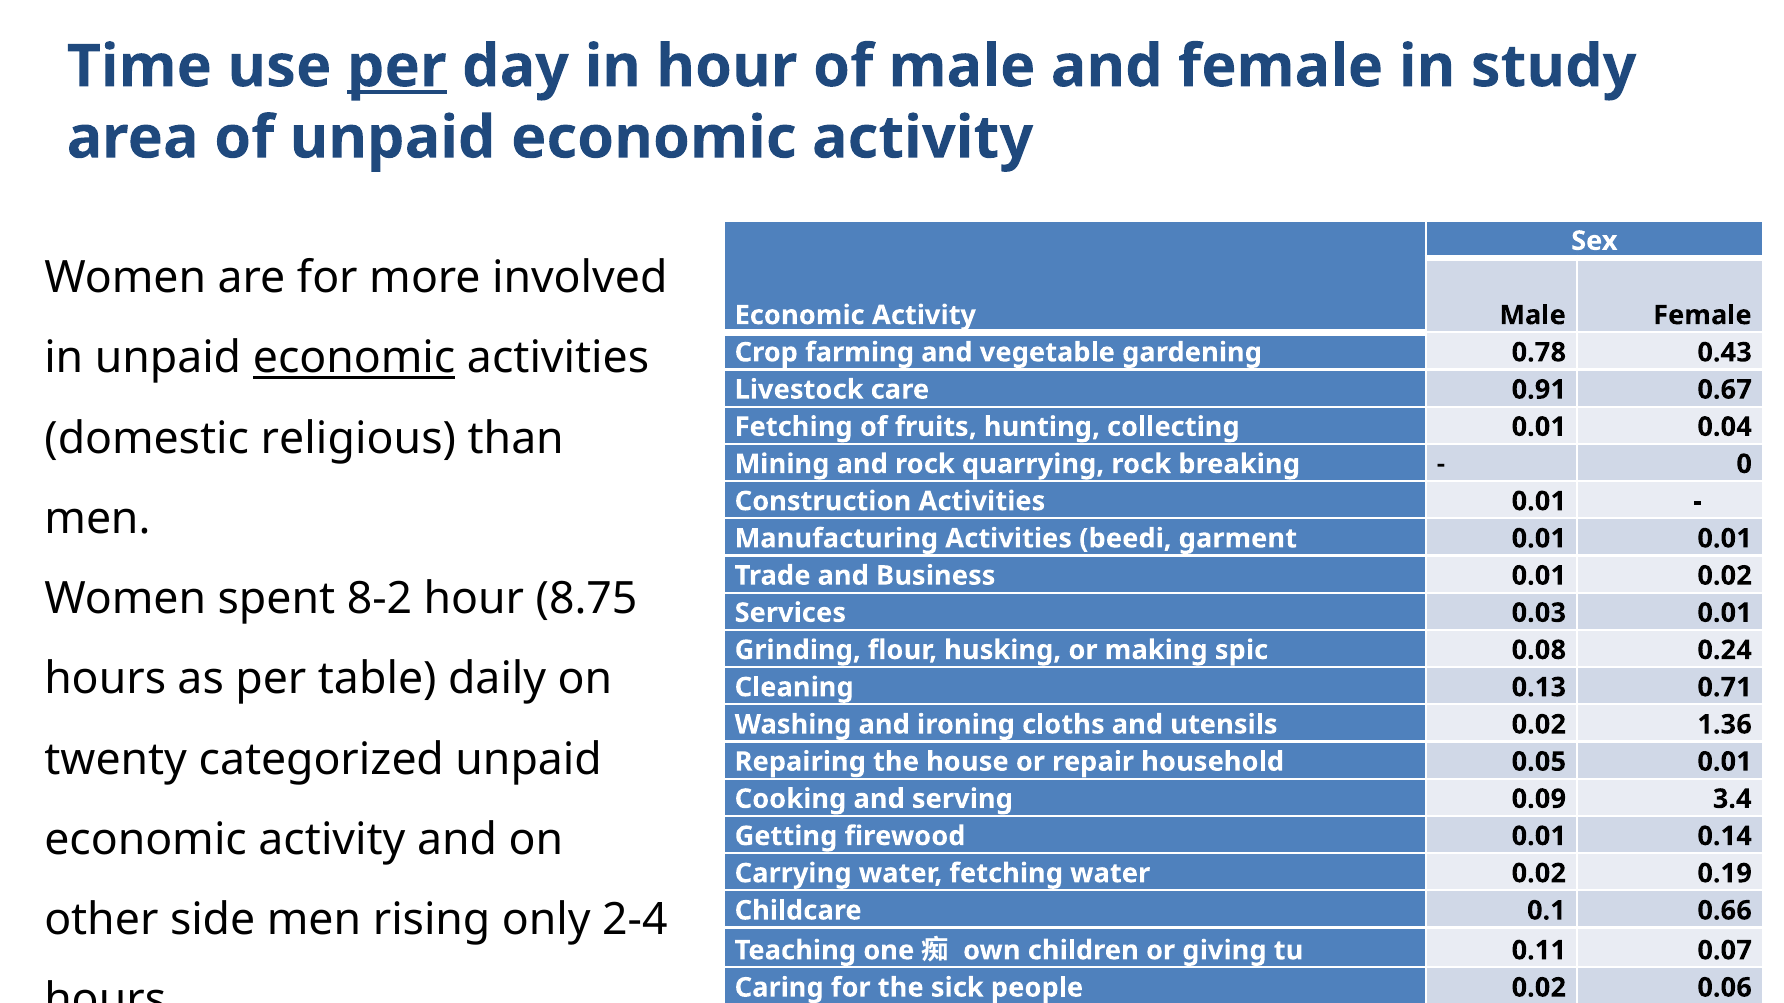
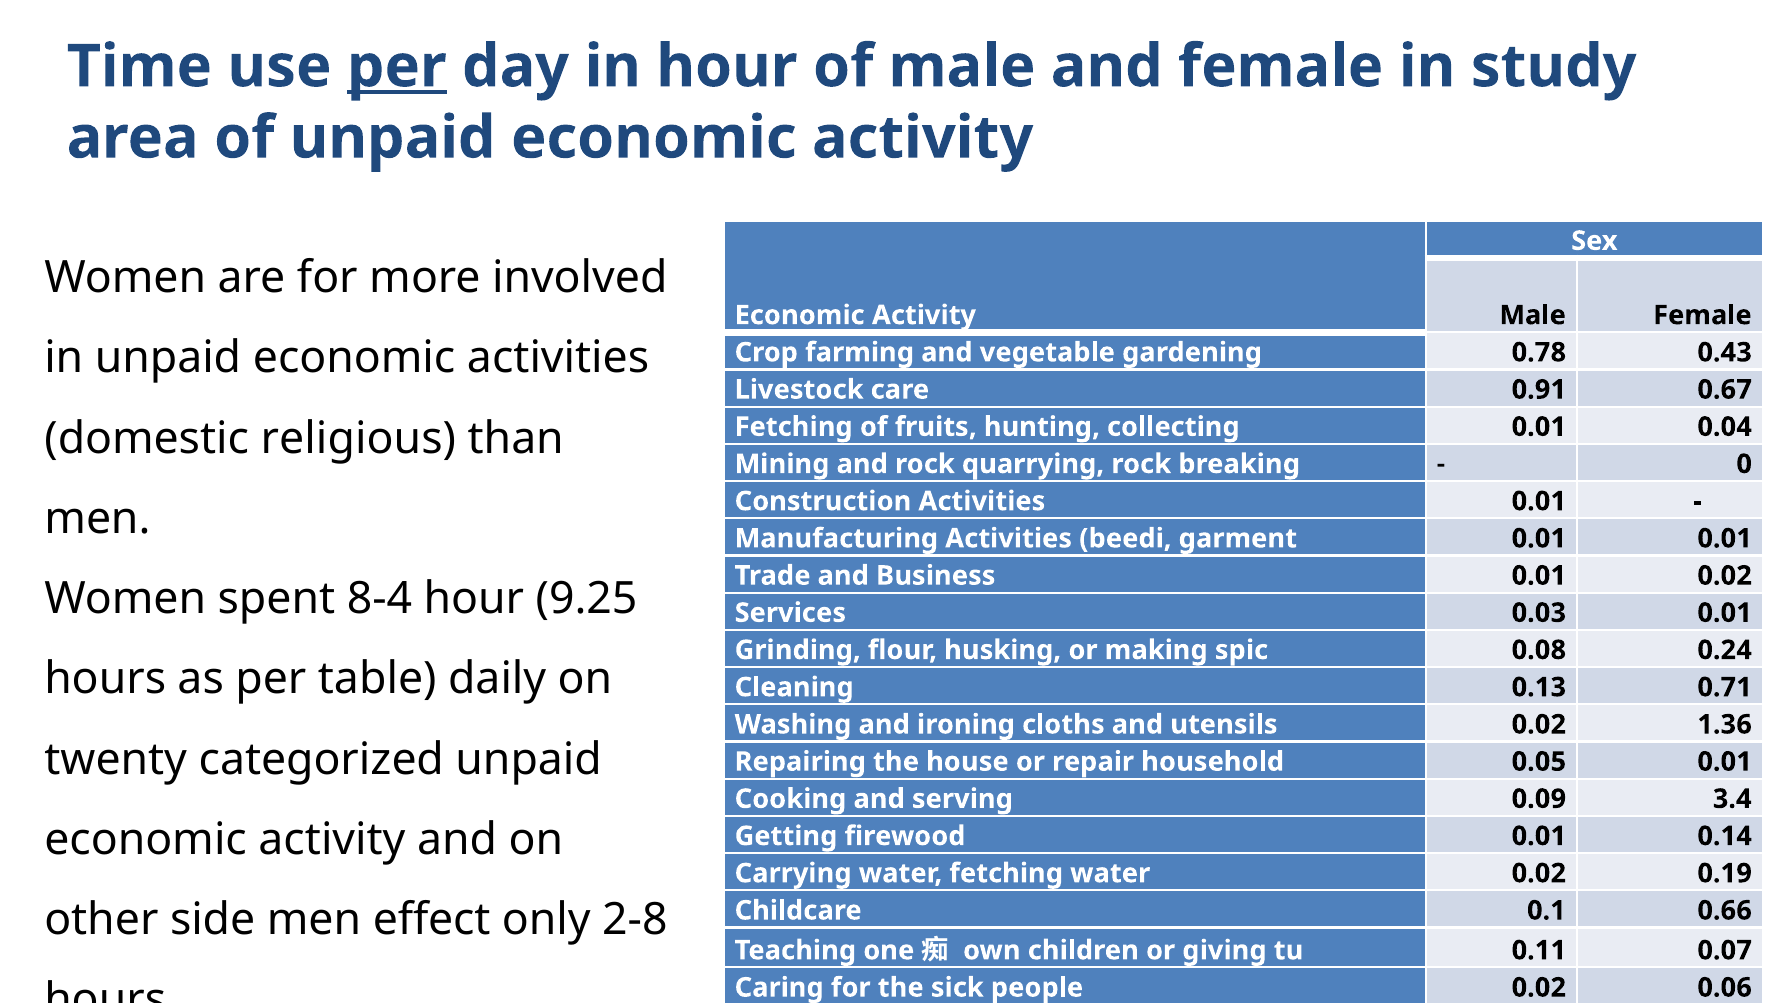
economic at (354, 358) underline: present -> none
8-2: 8-2 -> 8-4
8.75: 8.75 -> 9.25
rising: rising -> effect
2-4: 2-4 -> 2-8
